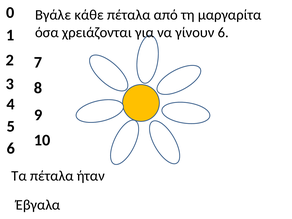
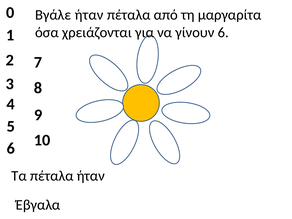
Βγάλε κάθε: κάθε -> ήταν
